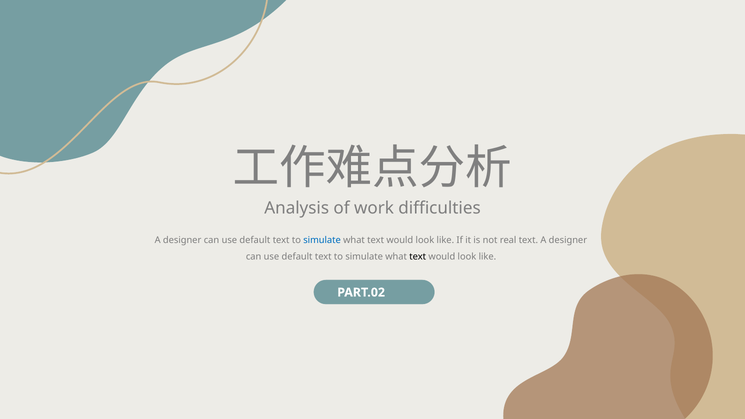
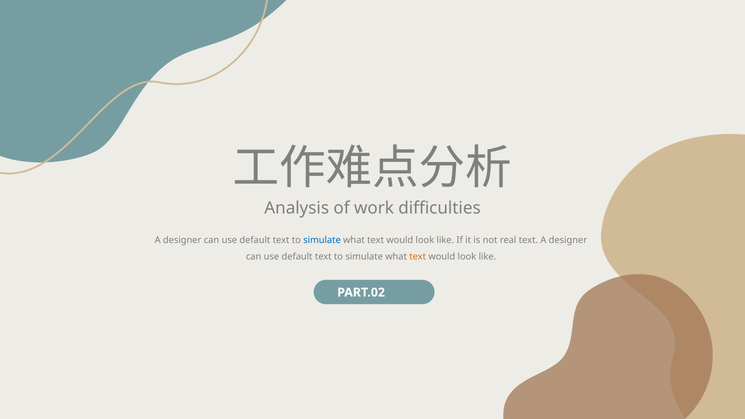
text at (418, 257) colour: black -> orange
